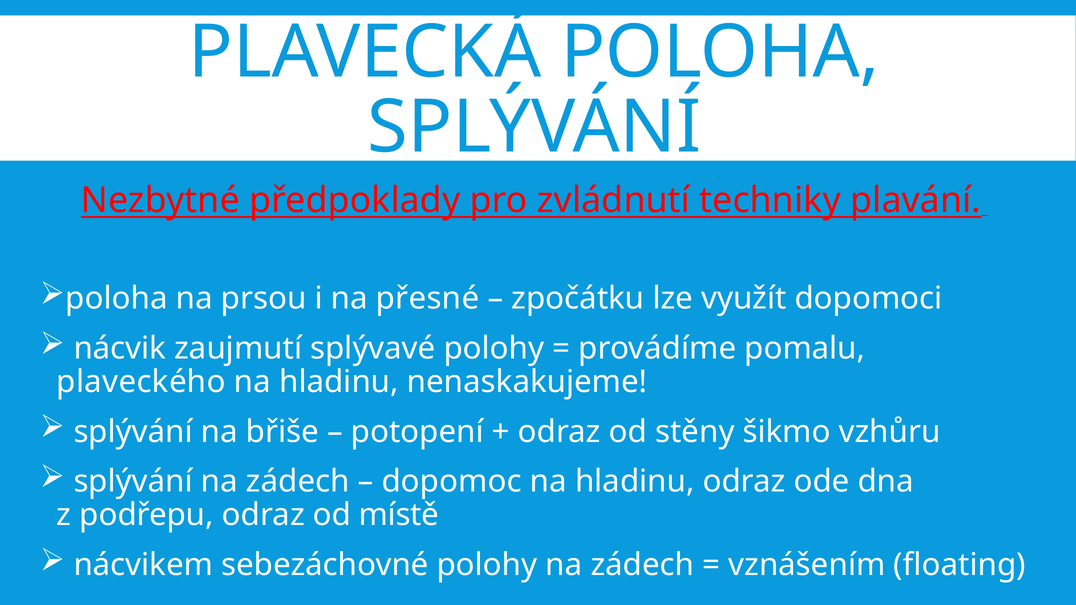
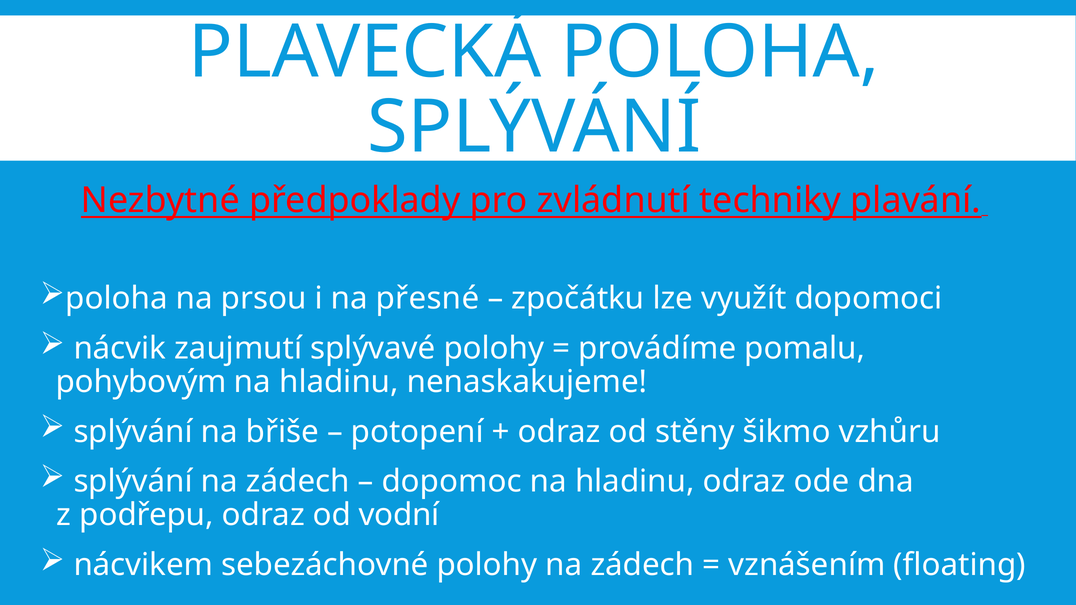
plaveckého: plaveckého -> pohybovým
místě: místě -> vodní
